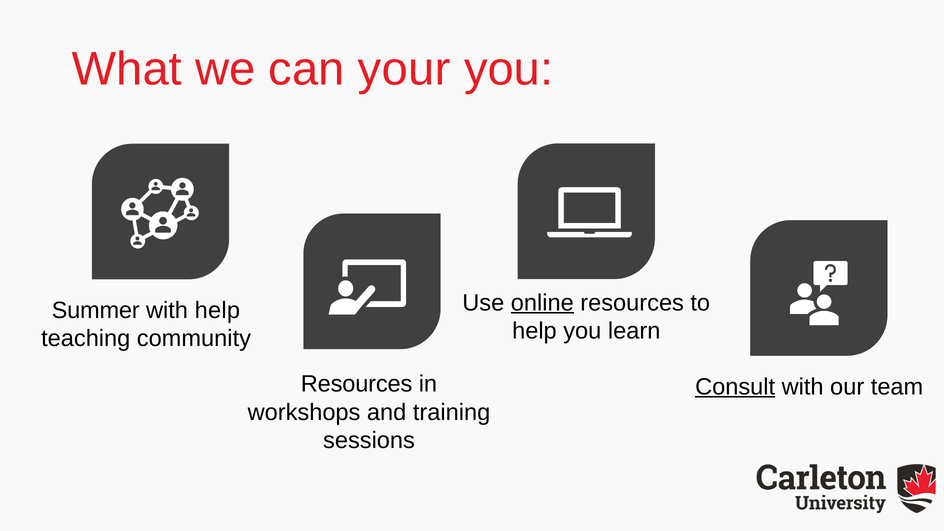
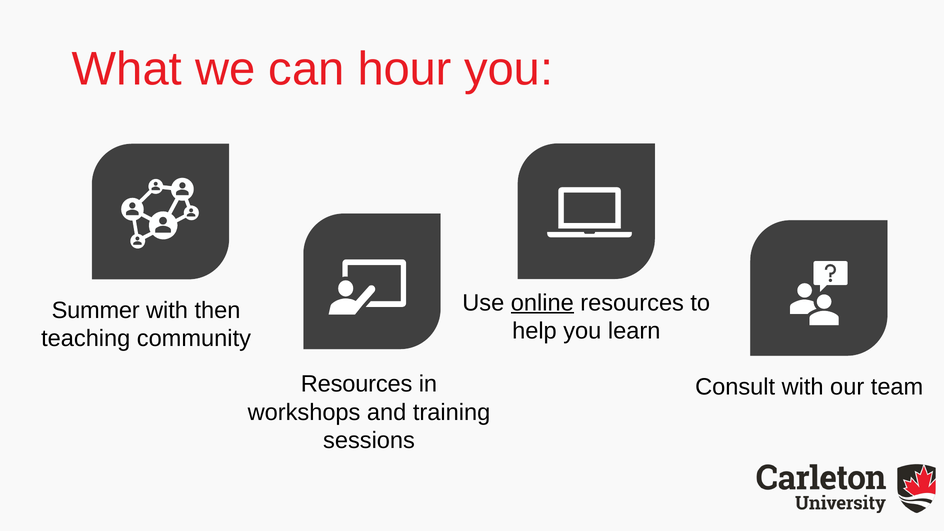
your: your -> hour
with help: help -> then
Consult underline: present -> none
